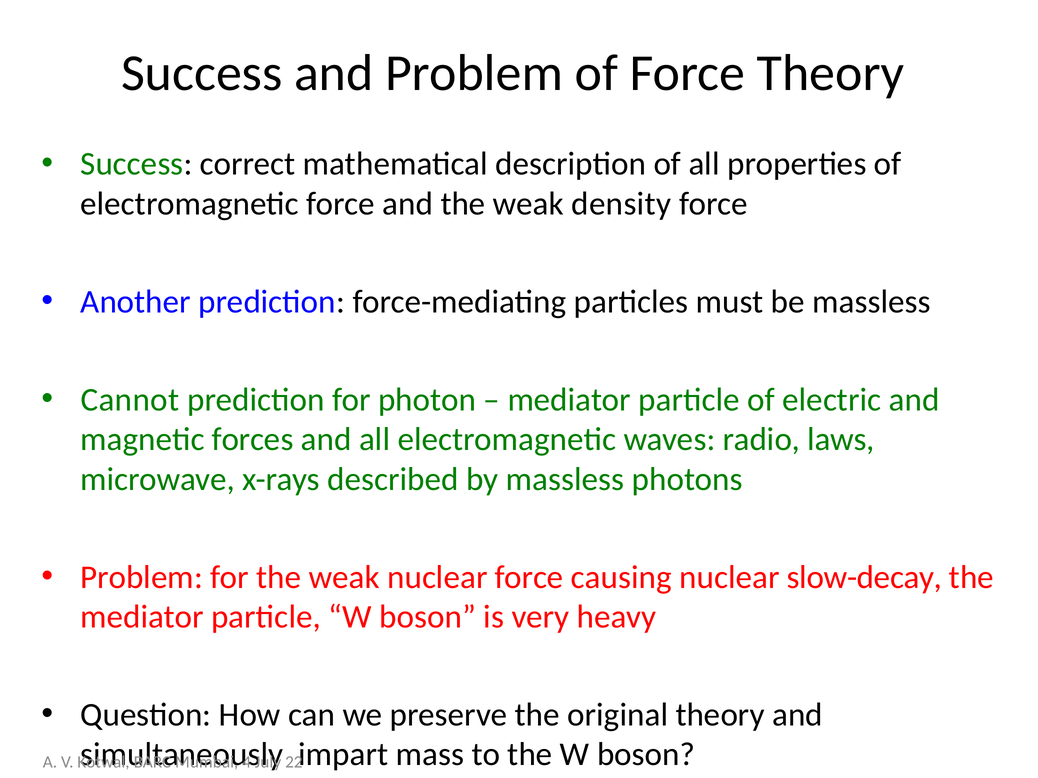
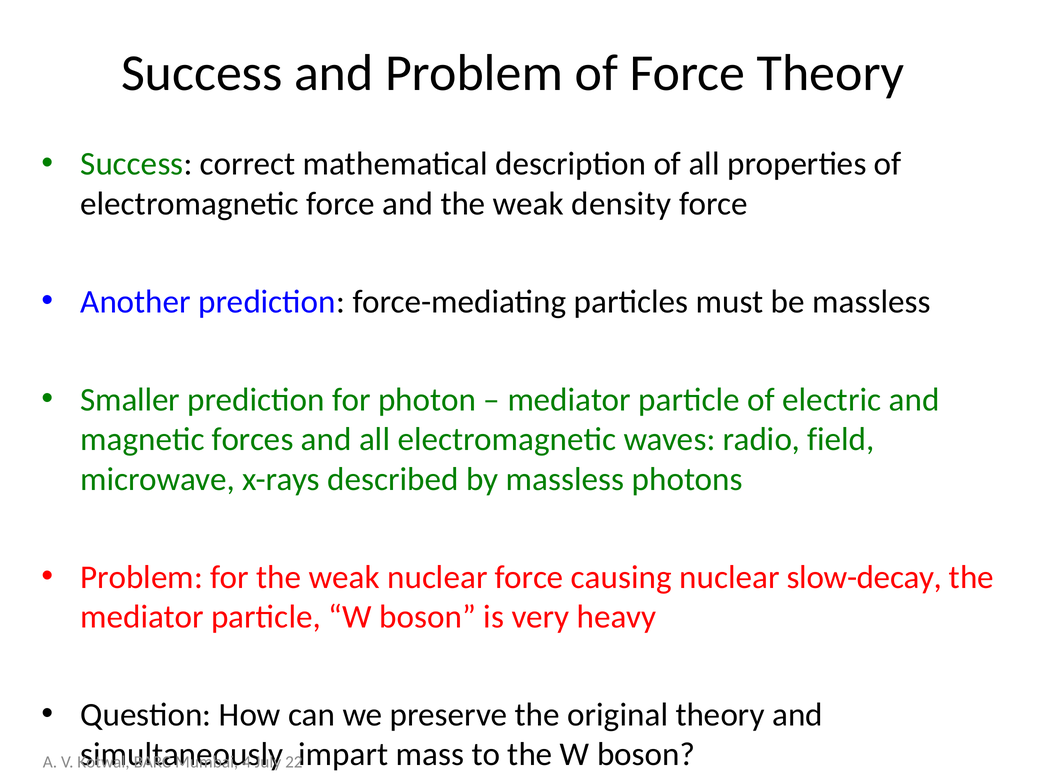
Cannot: Cannot -> Smaller
laws: laws -> field
